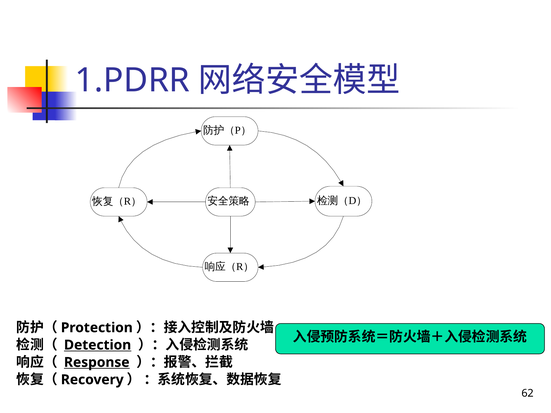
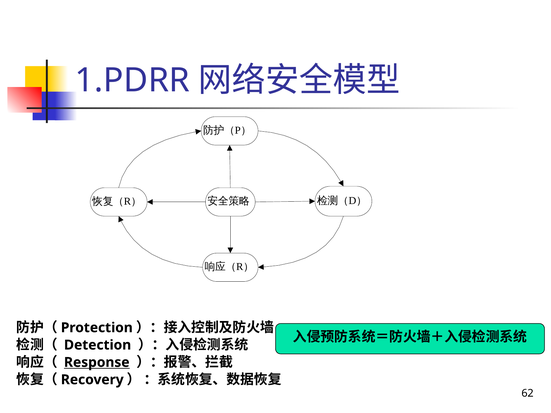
Detection underline: present -> none
